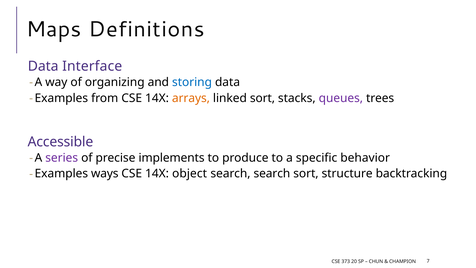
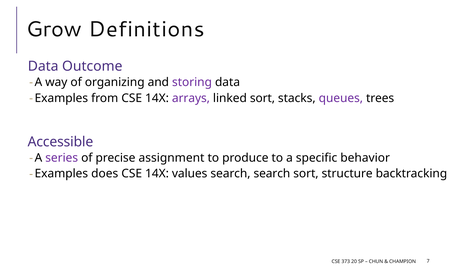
Maps: Maps -> Grow
Interface: Interface -> Outcome
storing colour: blue -> purple
arrays colour: orange -> purple
implements: implements -> assignment
ways: ways -> does
object: object -> values
